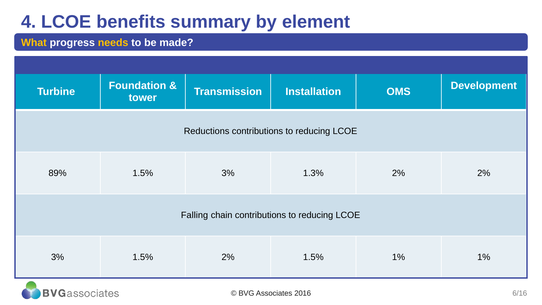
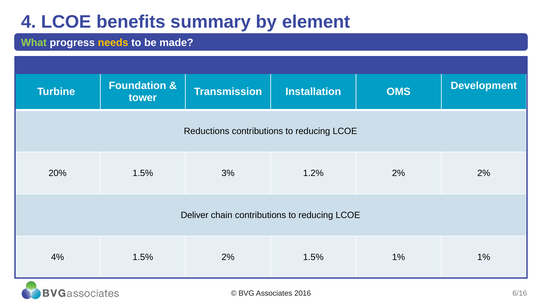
What colour: yellow -> light green
89%: 89% -> 20%
1.3%: 1.3% -> 1.2%
Falling: Falling -> Deliver
3% at (58, 257): 3% -> 4%
